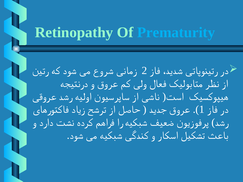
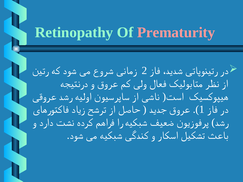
Prematurity colour: light blue -> pink
